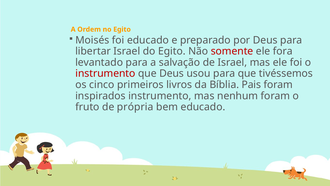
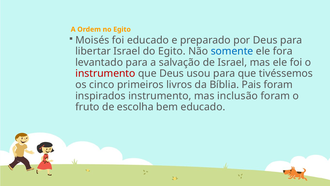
somente colour: red -> blue
nenhum: nenhum -> inclusão
própria: própria -> escolha
